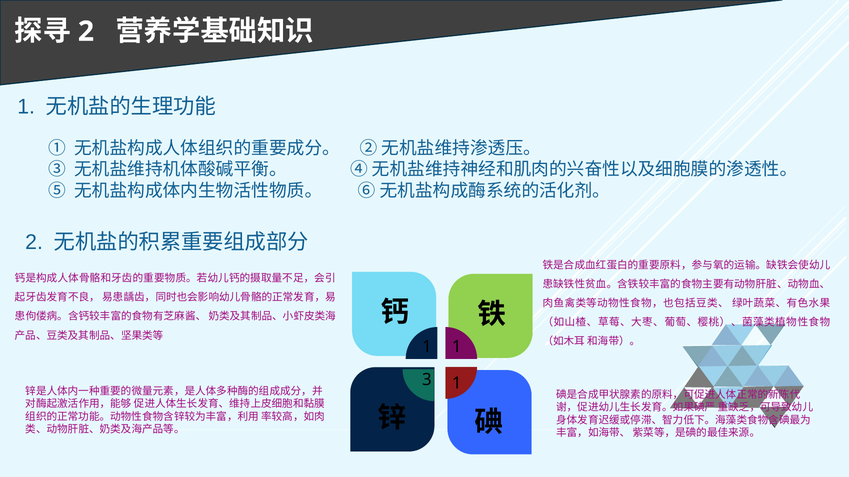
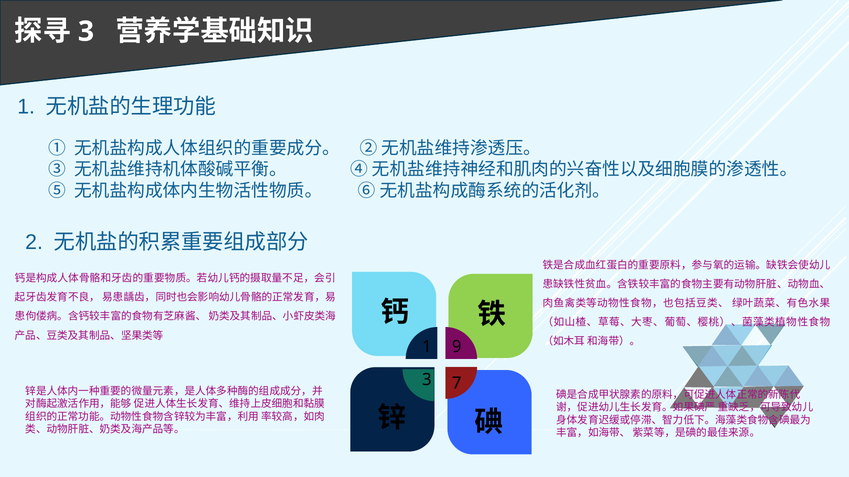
2 at (86, 31): 2 -> 3
1 1: 1 -> 9
3 1: 1 -> 7
